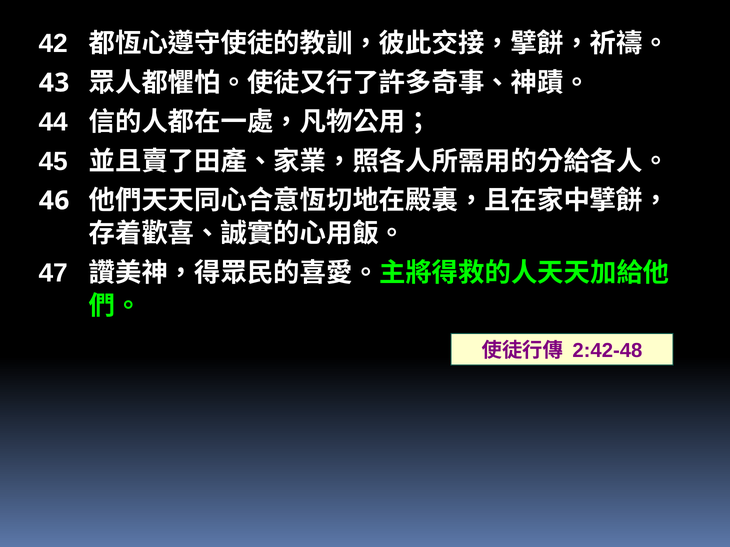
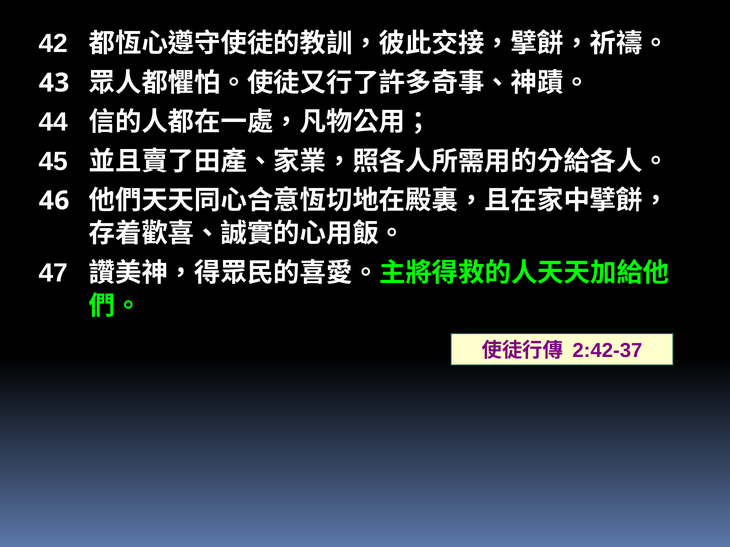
2:42-48: 2:42-48 -> 2:42-37
